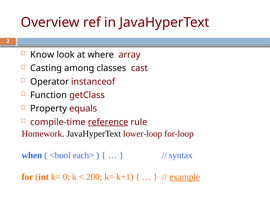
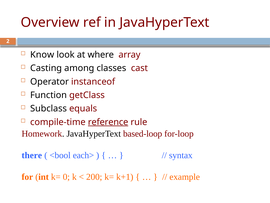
Property: Property -> Subclass
lower-loop: lower-loop -> based-loop
when: when -> there
example underline: present -> none
